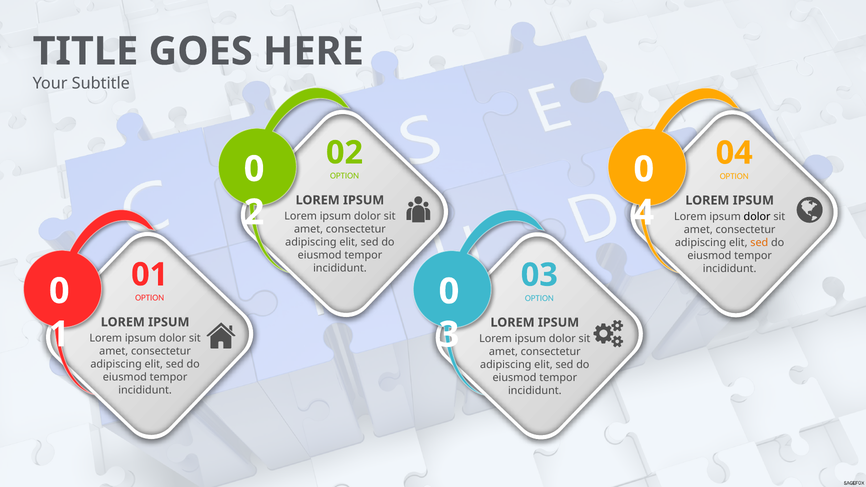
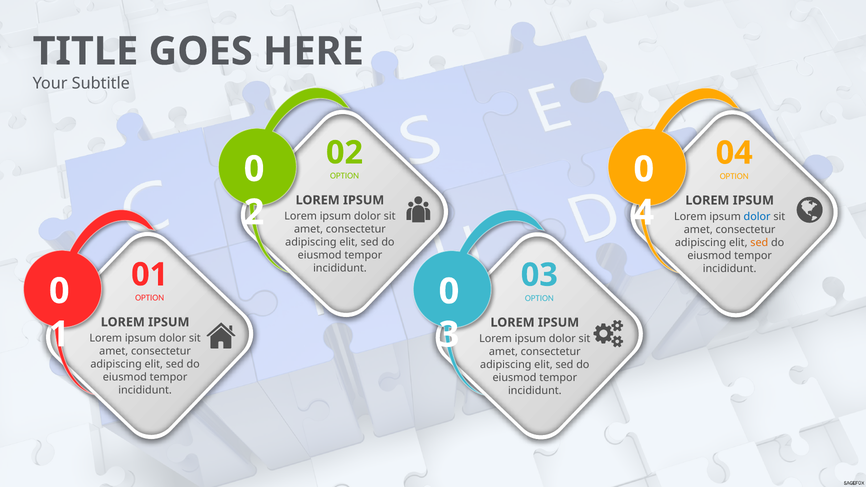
dolor at (757, 217) colour: black -> blue
